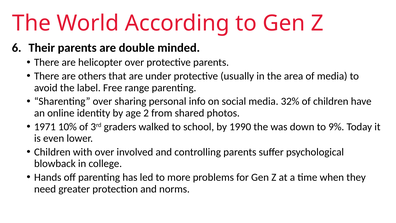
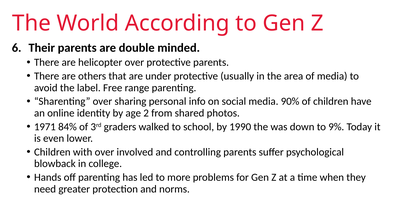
32%: 32% -> 90%
10%: 10% -> 84%
